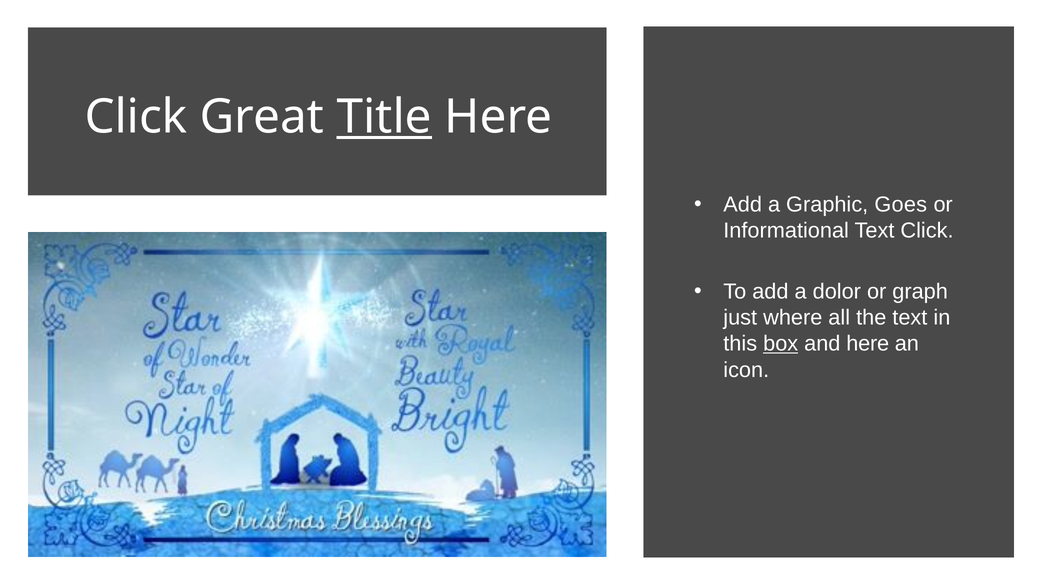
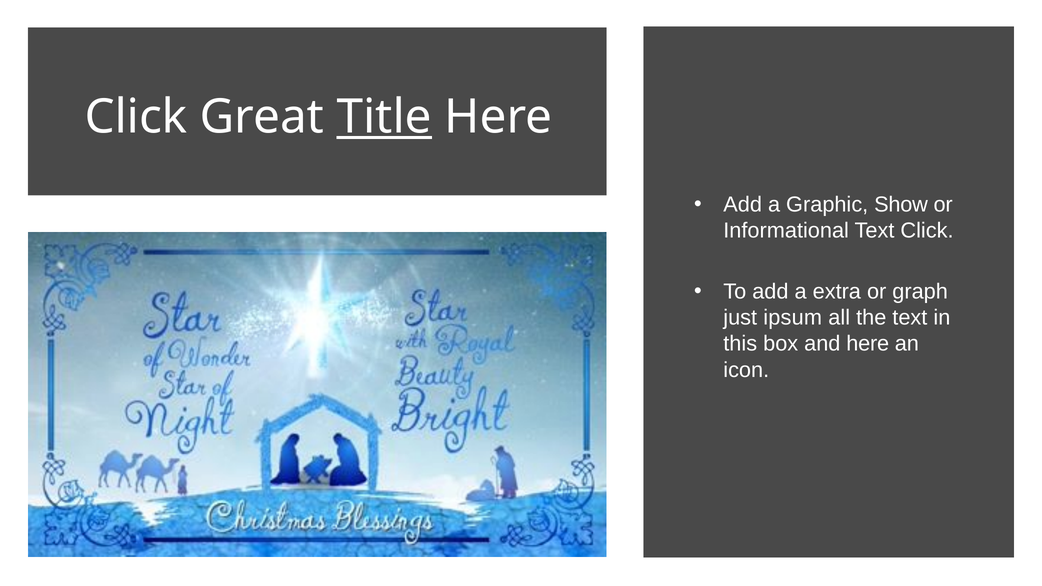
Goes: Goes -> Show
dolor: dolor -> extra
where: where -> ipsum
box underline: present -> none
